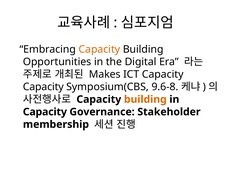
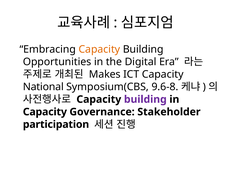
Capacity at (43, 87): Capacity -> National
building at (145, 99) colour: orange -> purple
membership: membership -> participation
